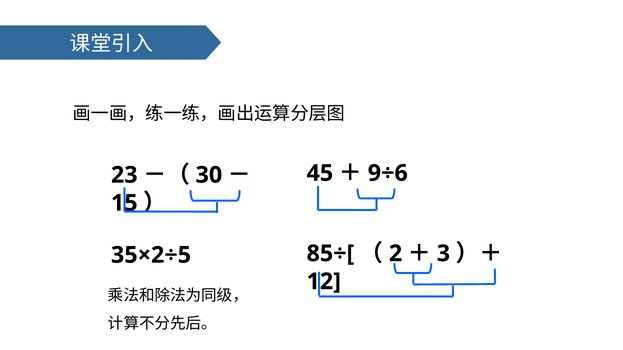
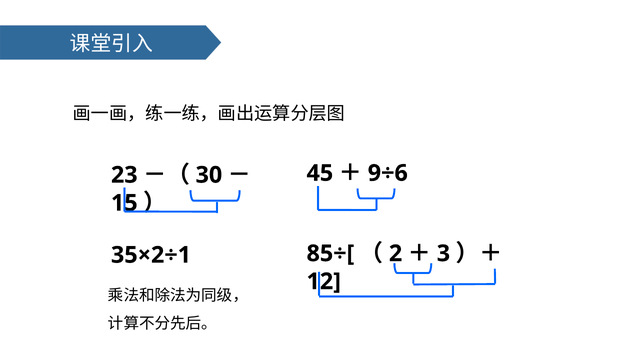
35×2÷5: 35×2÷5 -> 35×2÷1
